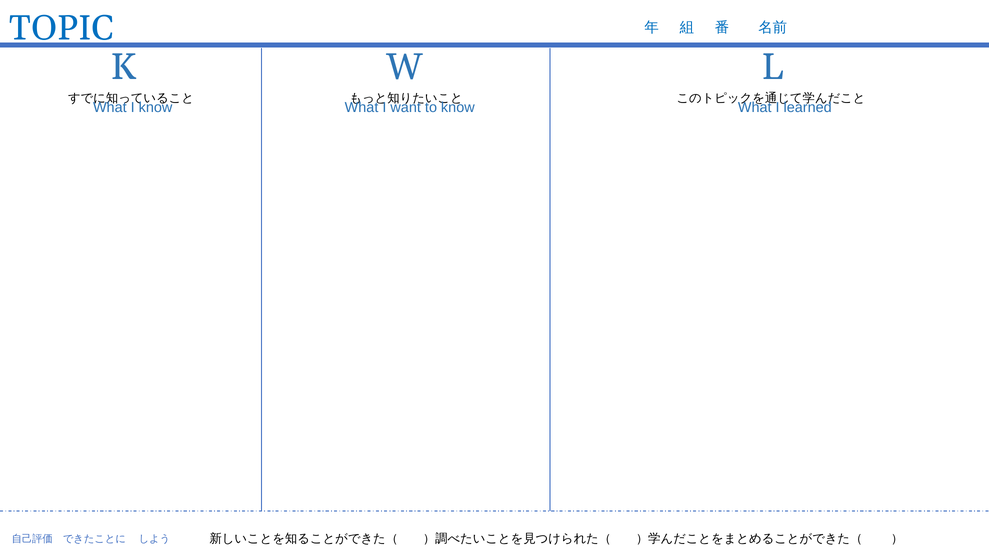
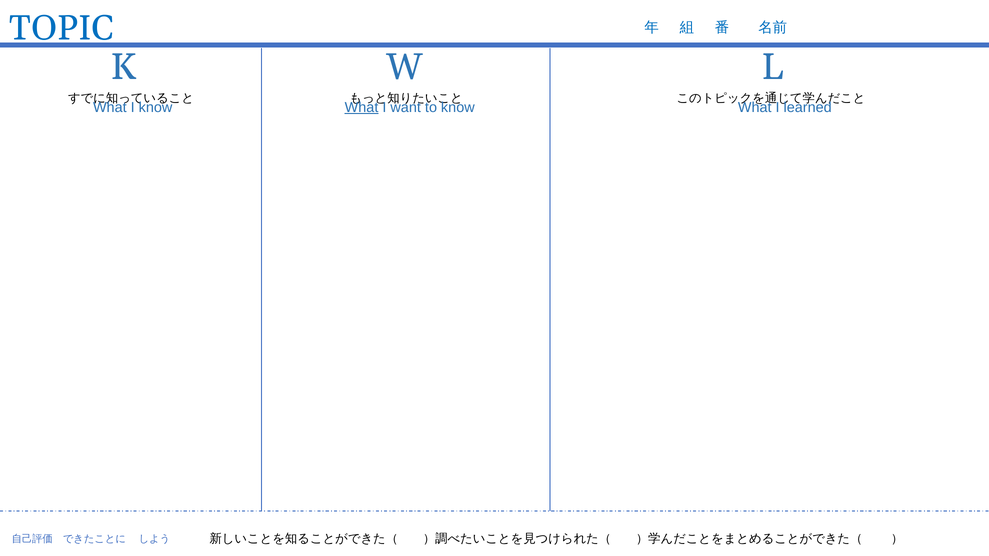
What at (362, 107) underline: none -> present
